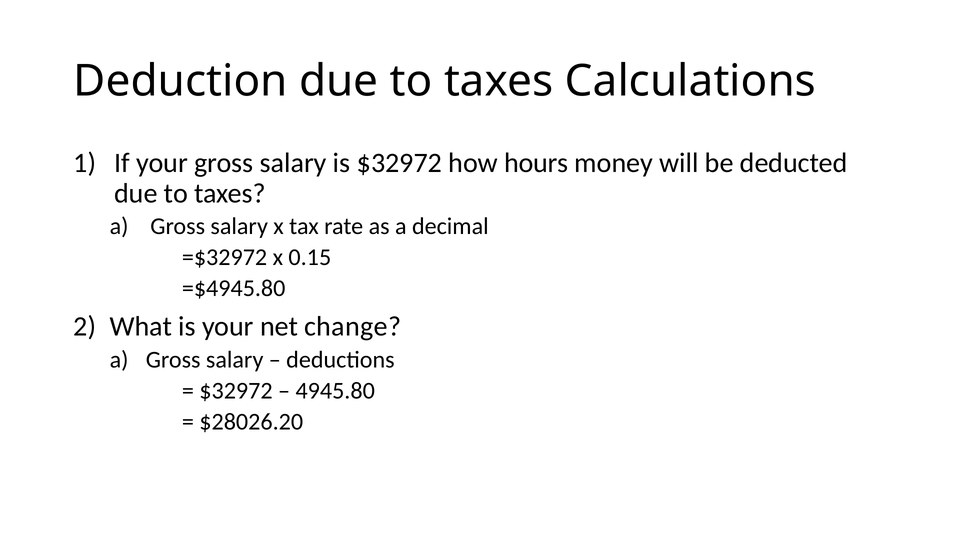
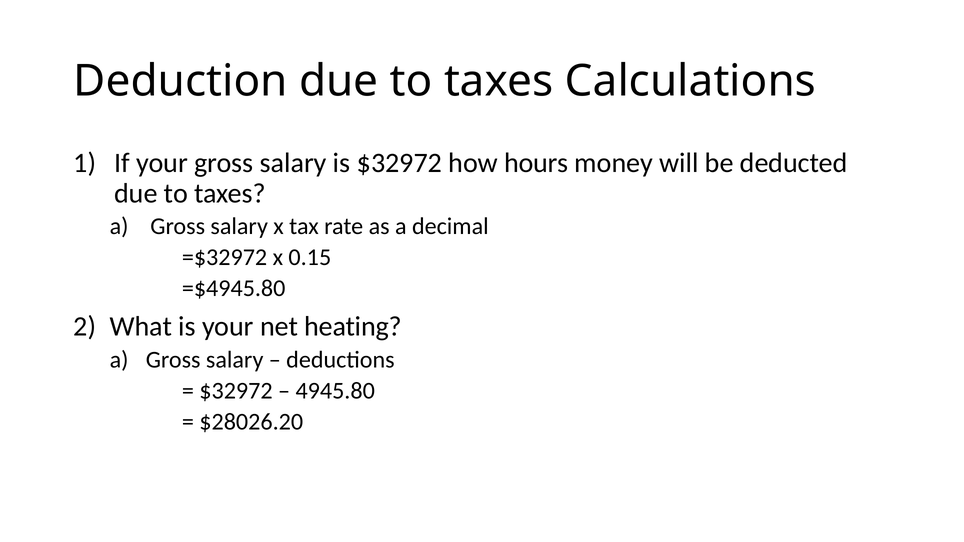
change: change -> heating
